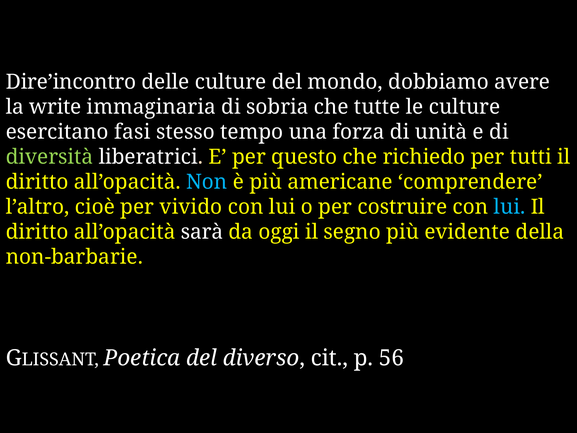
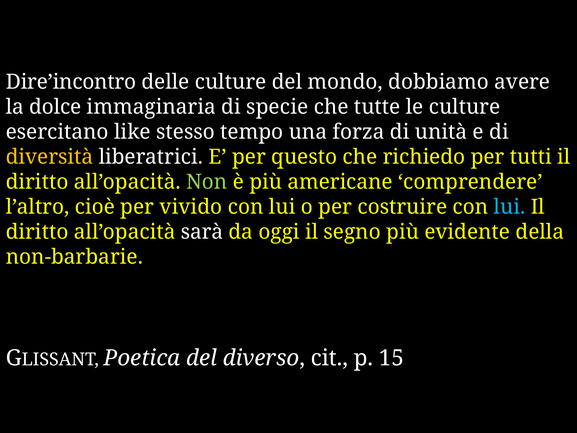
write: write -> dolce
sobria: sobria -> specie
fasi: fasi -> like
diversità colour: light green -> yellow
Non colour: light blue -> light green
56: 56 -> 15
